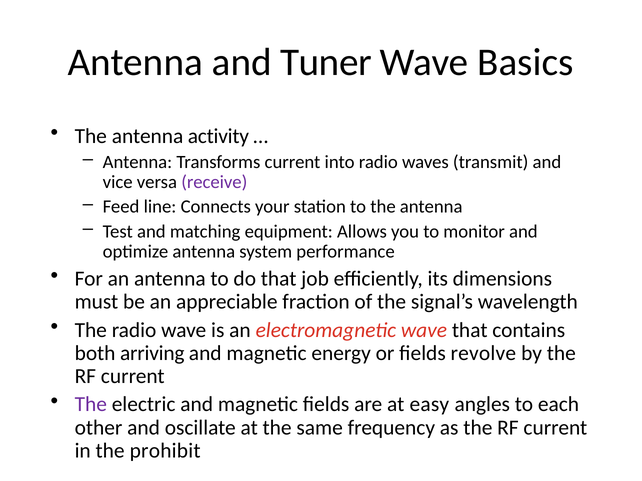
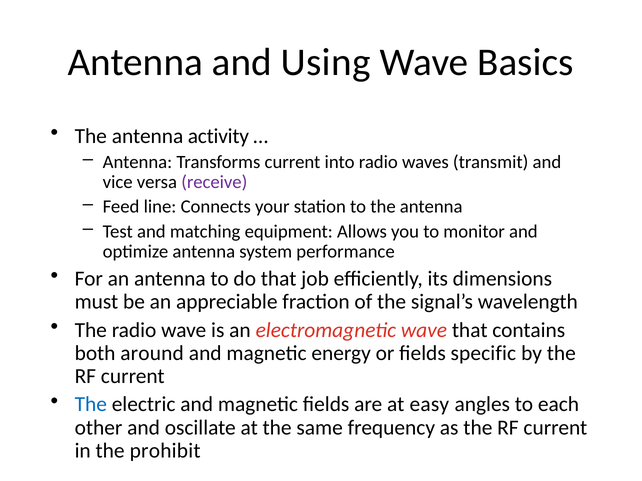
Tuner: Tuner -> Using
arriving: arriving -> around
revolve: revolve -> specific
The at (91, 405) colour: purple -> blue
